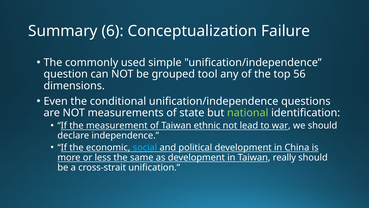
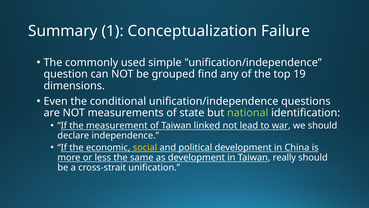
6: 6 -> 1
tool: tool -> find
56: 56 -> 19
ethnic: ethnic -> linked
social colour: light blue -> yellow
